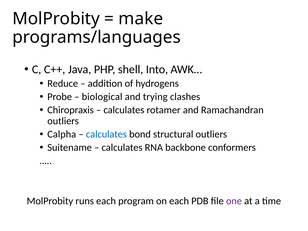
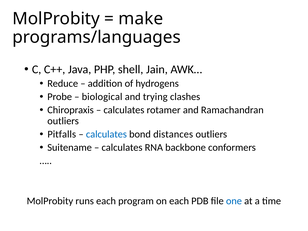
Into: Into -> Jain
Calpha: Calpha -> Pitfalls
structural: structural -> distances
one colour: purple -> blue
